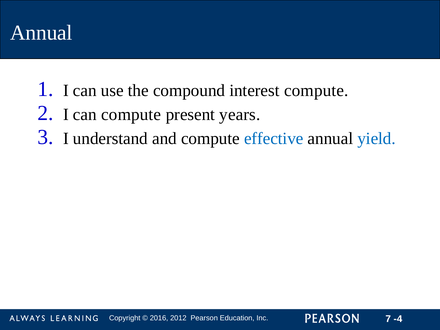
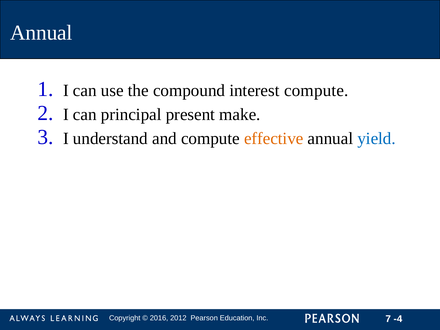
can compute: compute -> principal
years: years -> make
effective colour: blue -> orange
